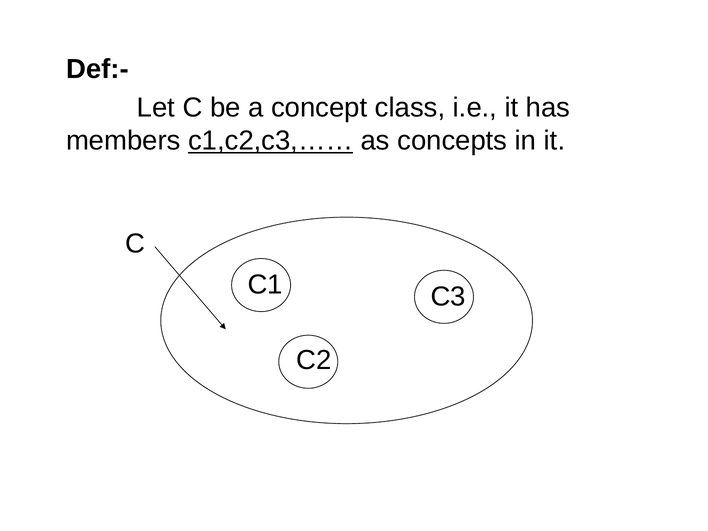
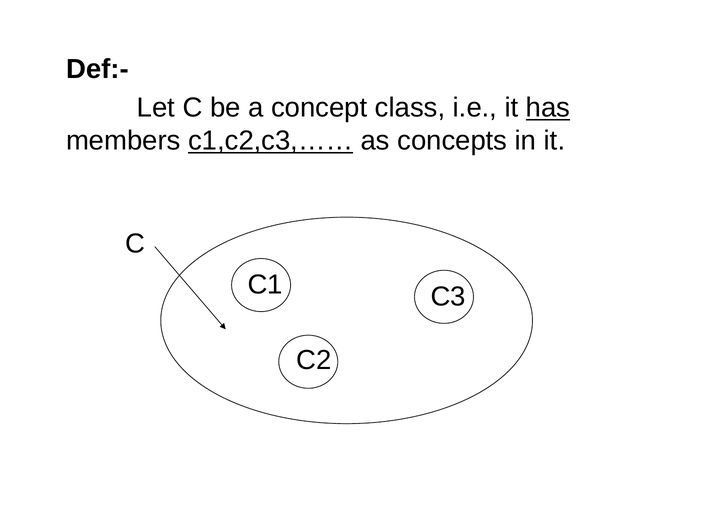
has underline: none -> present
